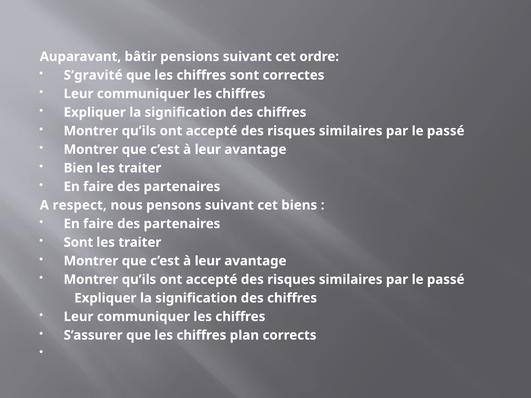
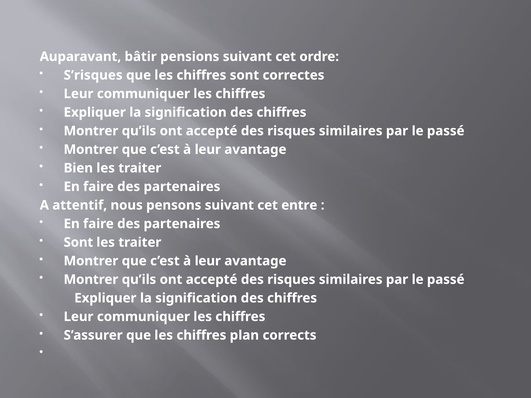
S’gravité: S’gravité -> S’risques
respect: respect -> attentif
biens: biens -> entre
